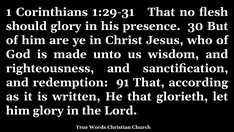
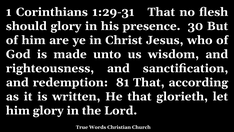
91: 91 -> 81
